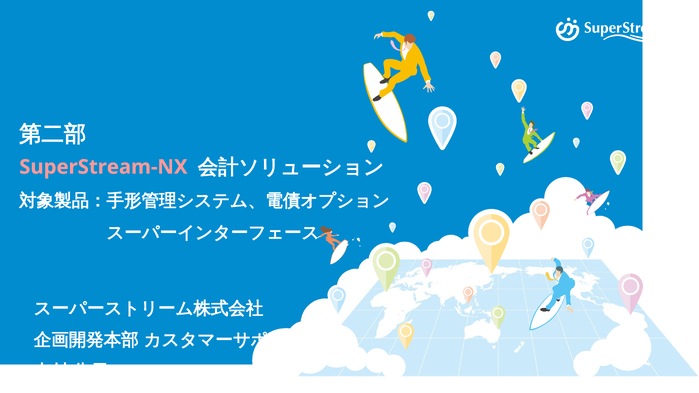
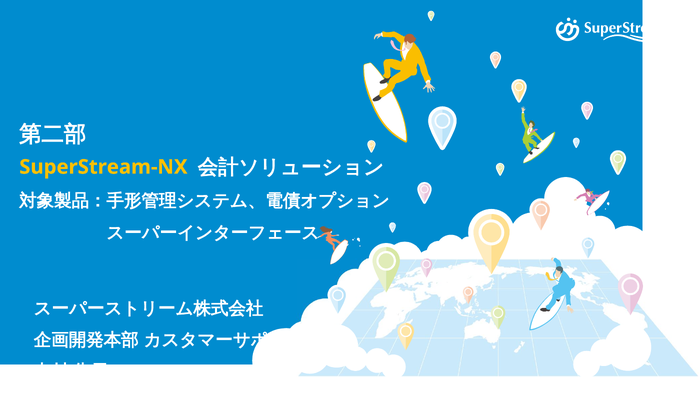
SuperStream-NX colour: pink -> yellow
